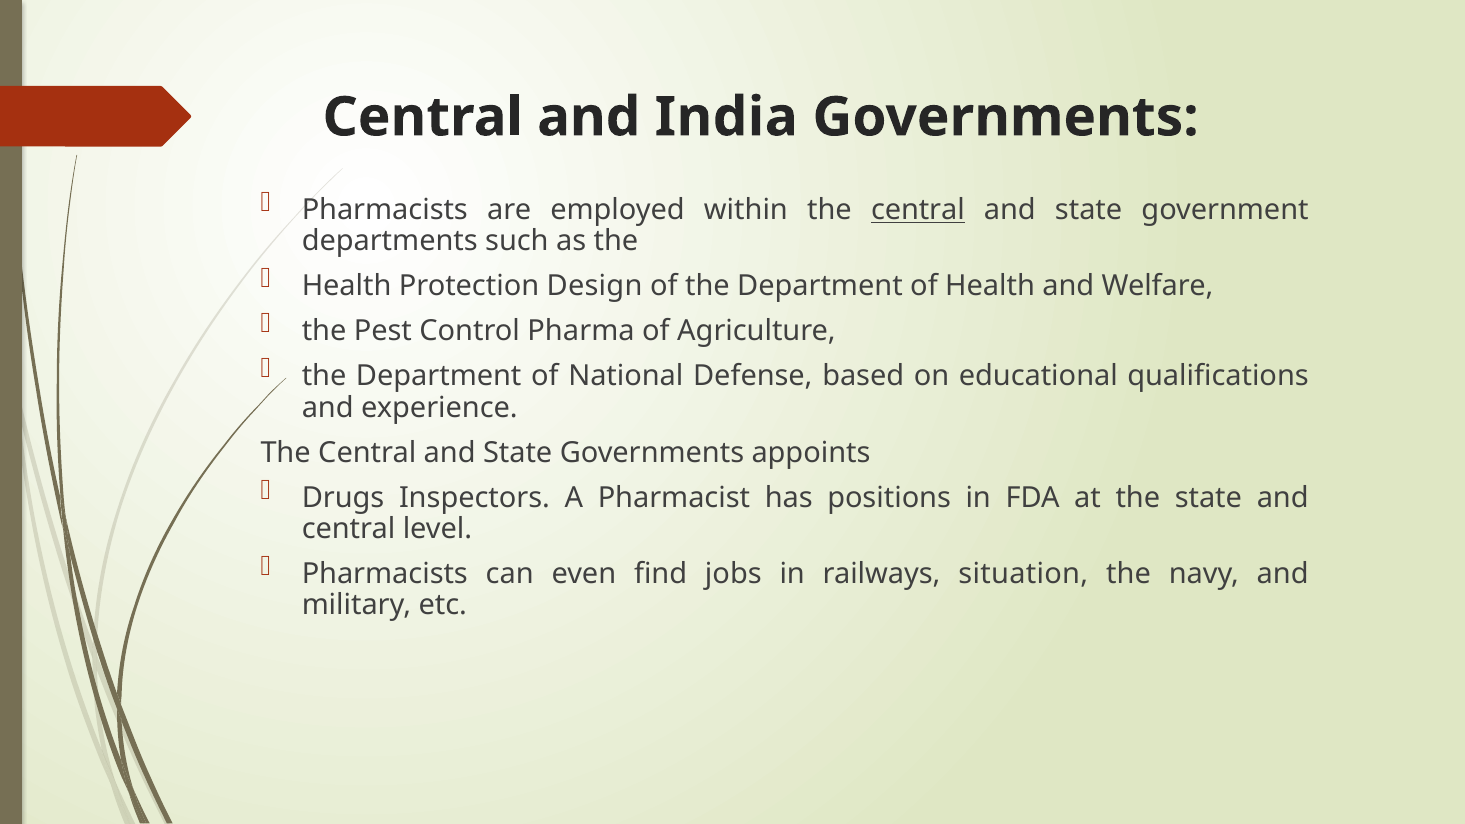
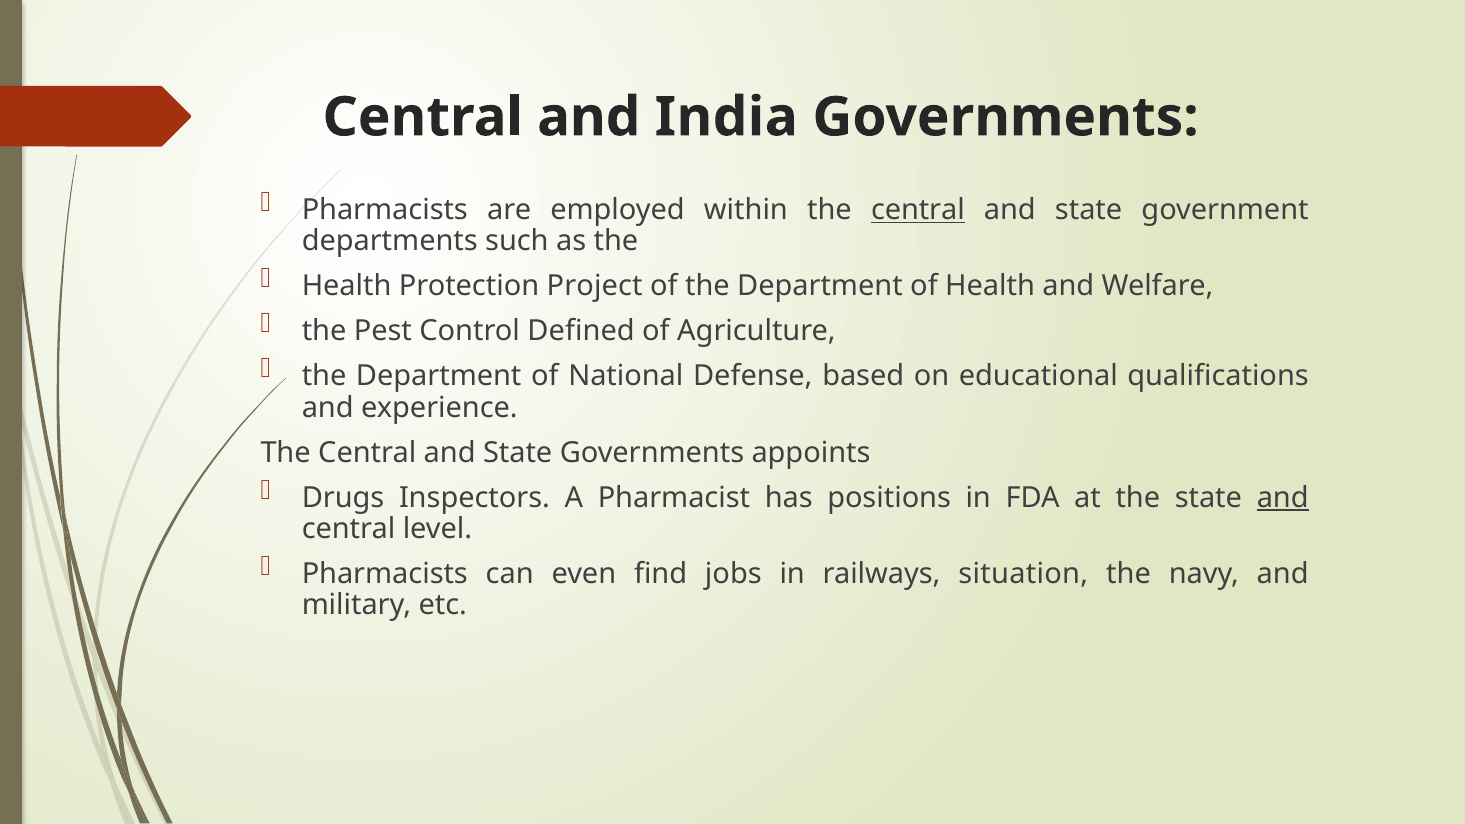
Design: Design -> Project
Pharma: Pharma -> Defined
and at (1283, 498) underline: none -> present
